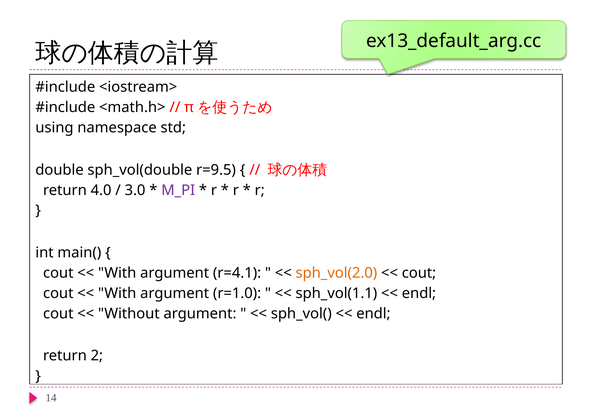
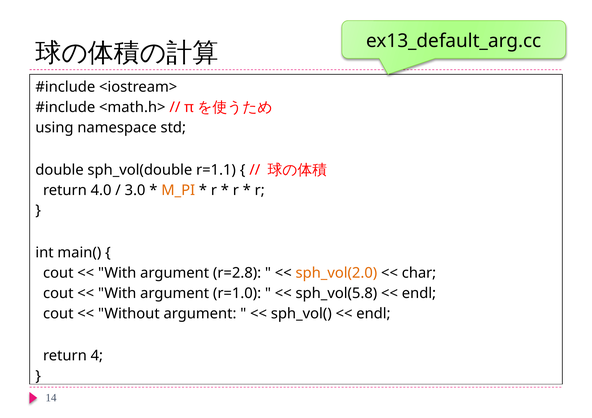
r=9.5: r=9.5 -> r=1.1
M_PI colour: purple -> orange
r=4.1: r=4.1 -> r=2.8
cout at (419, 273): cout -> char
sph_vol(1.1: sph_vol(1.1 -> sph_vol(5.8
2: 2 -> 4
